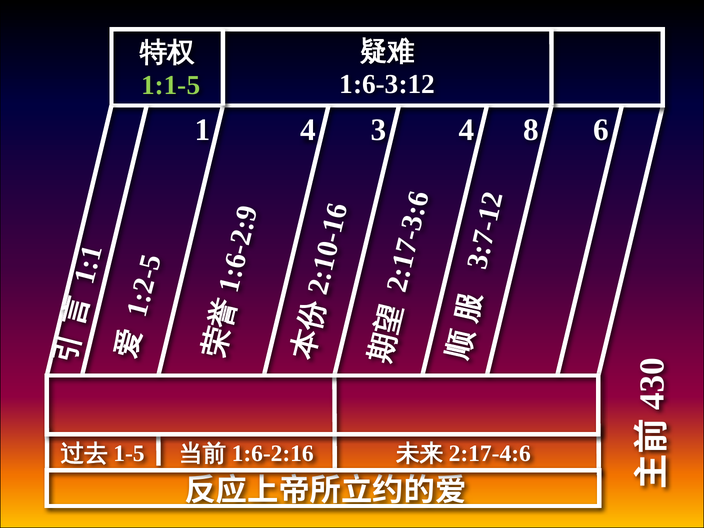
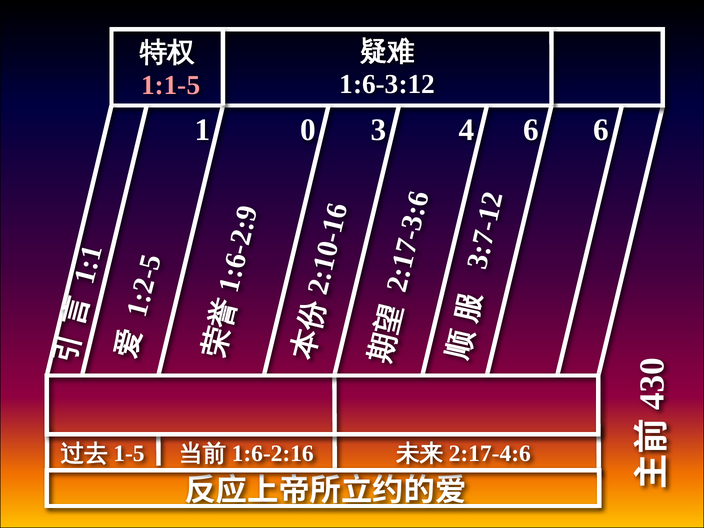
1:1-5 colour: light green -> pink
4 at (308, 130): 4 -> 0
4 8: 8 -> 6
